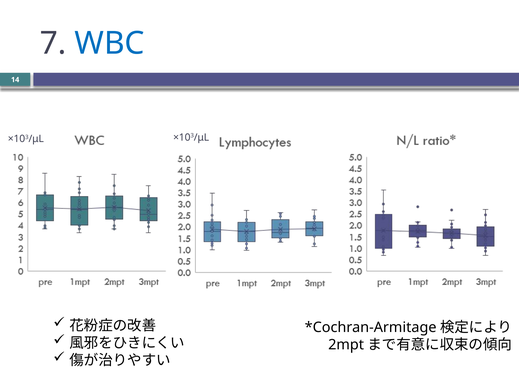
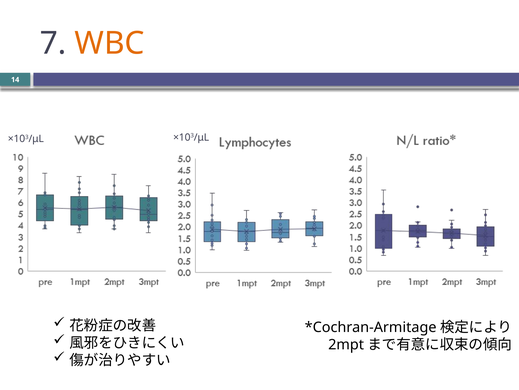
WBC colour: blue -> orange
